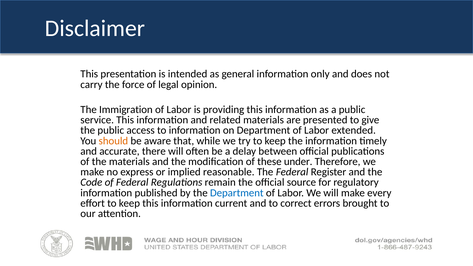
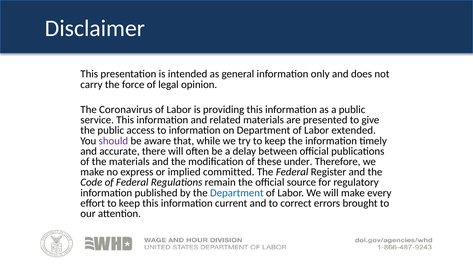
Immigration: Immigration -> Coronavirus
should colour: orange -> purple
reasonable: reasonable -> committed
